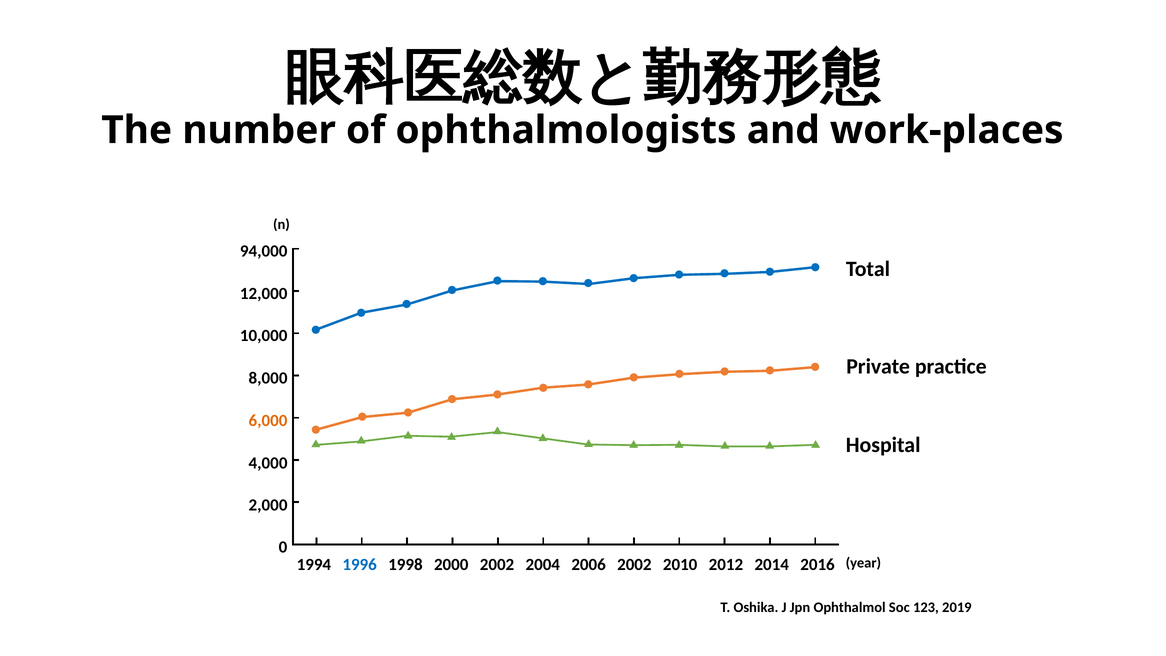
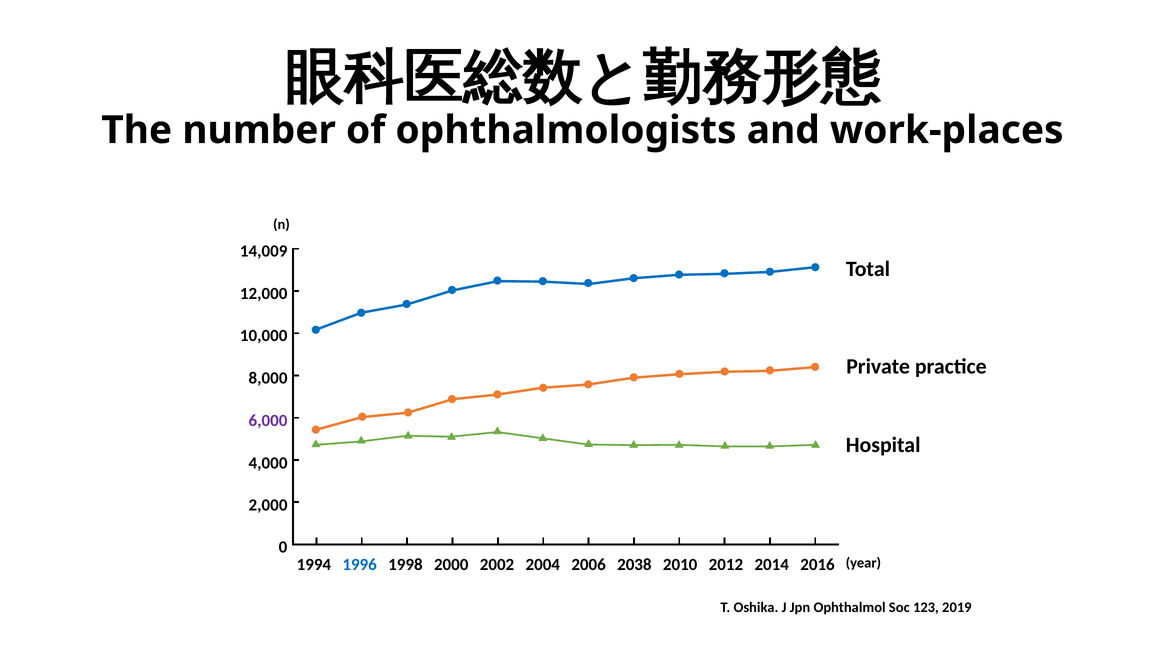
94,000: 94,000 -> 14,009
6,000 colour: orange -> purple
2006 2002: 2002 -> 2038
